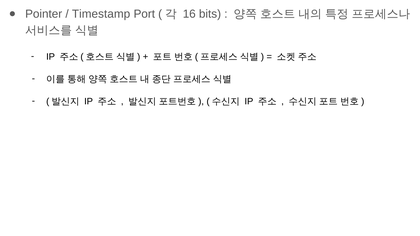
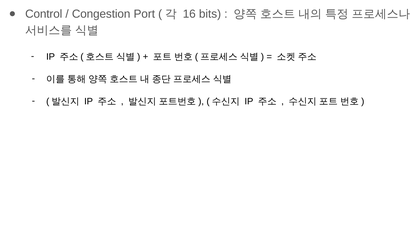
Pointer: Pointer -> Control
Timestamp: Timestamp -> Congestion
